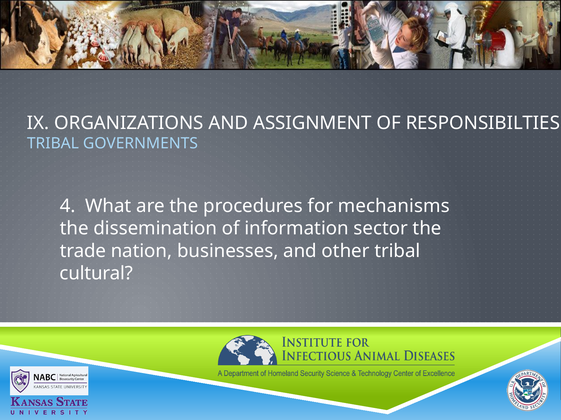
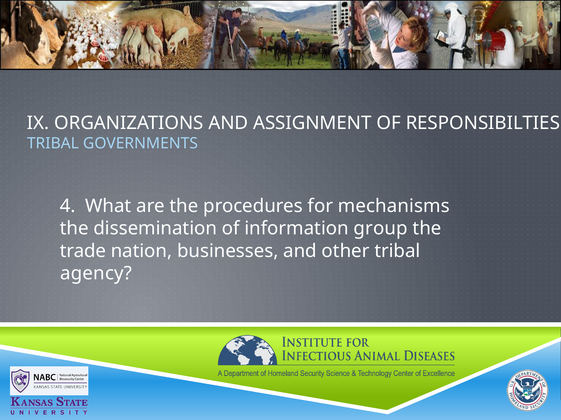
sector: sector -> group
cultural: cultural -> agency
